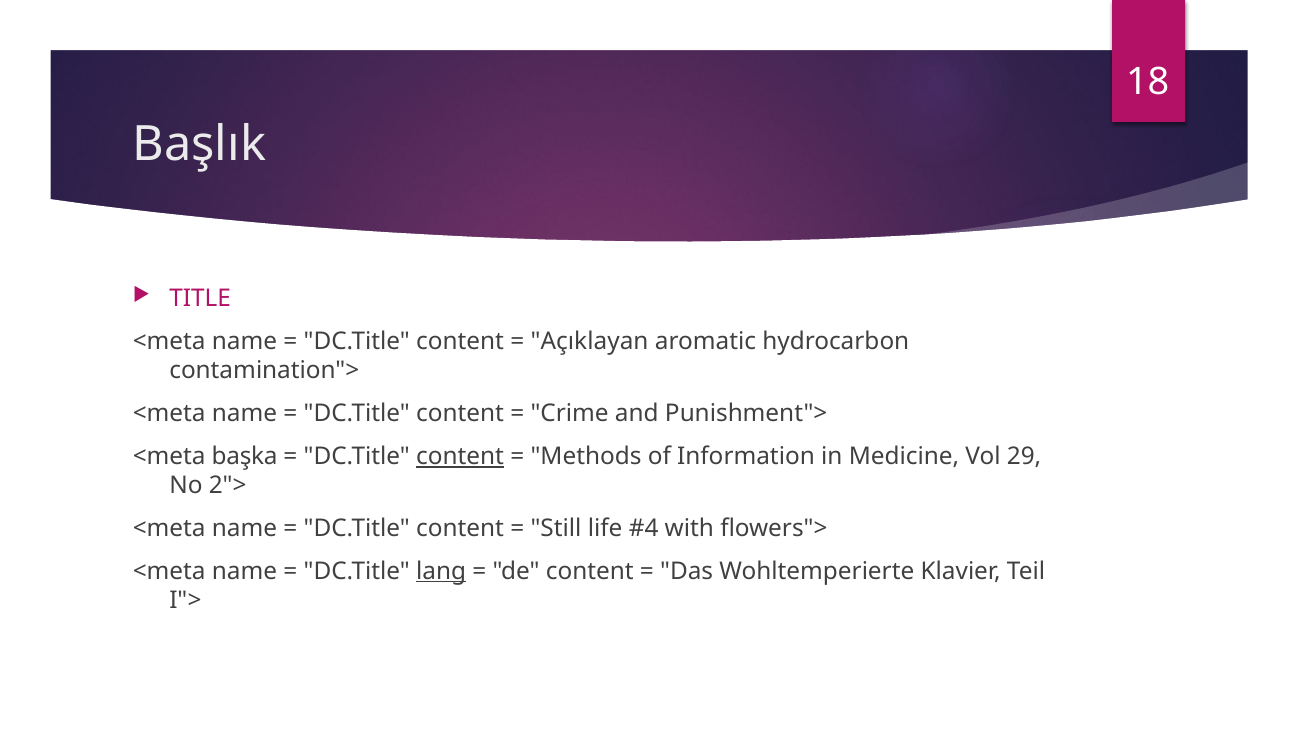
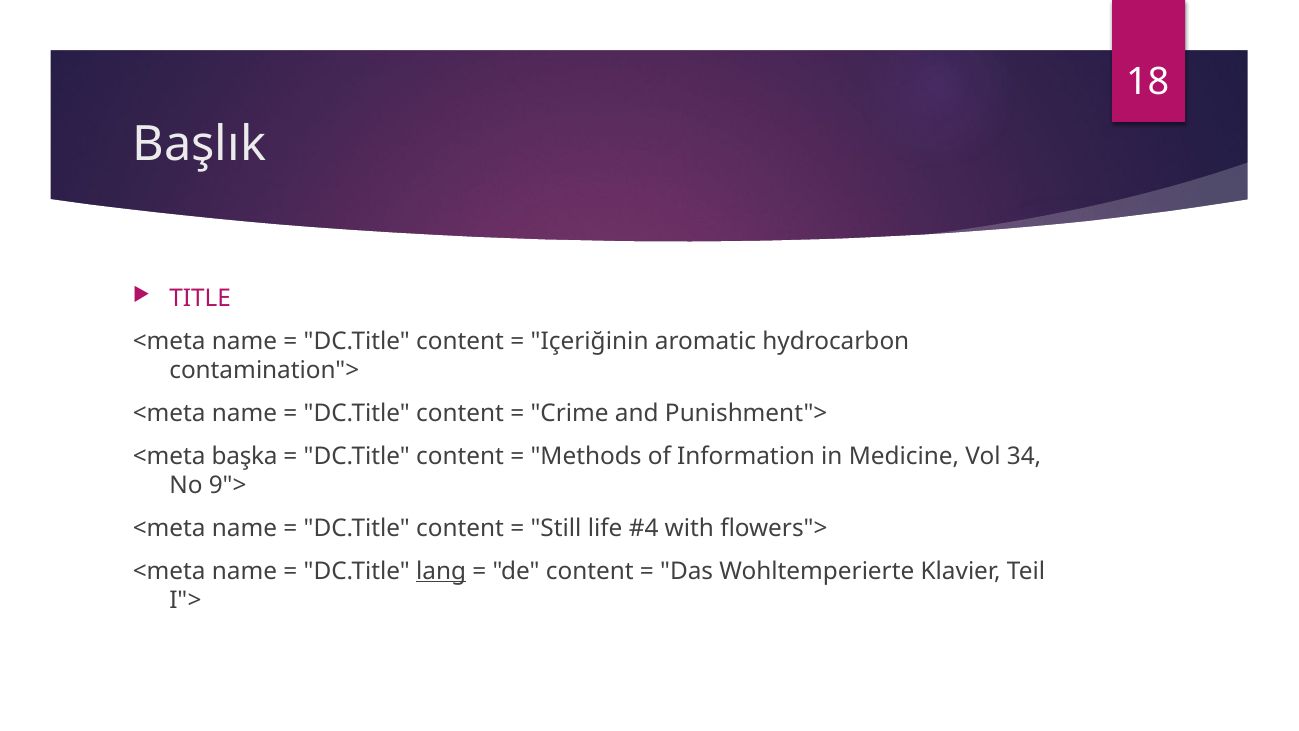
Açıklayan: Açıklayan -> Içeriğinin
content at (460, 456) underline: present -> none
29: 29 -> 34
2">: 2"> -> 9">
